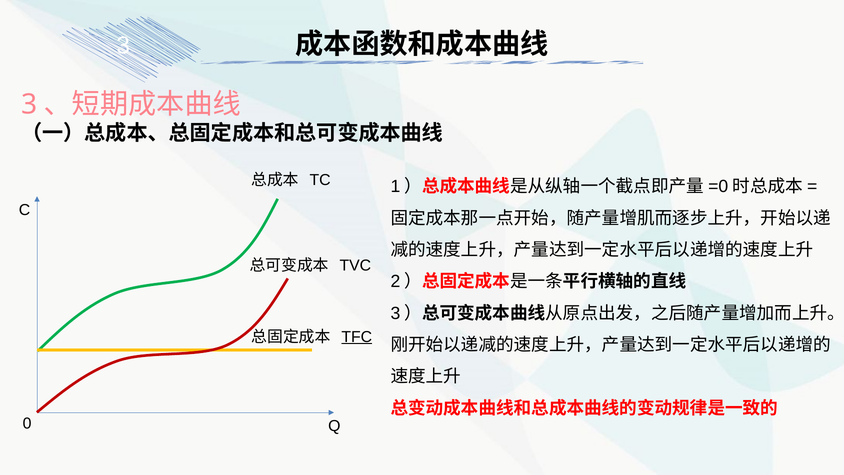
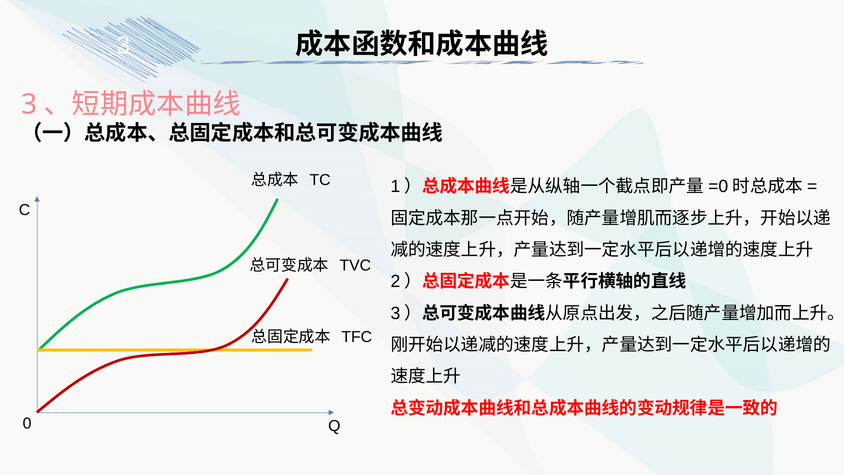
TFC underline: present -> none
